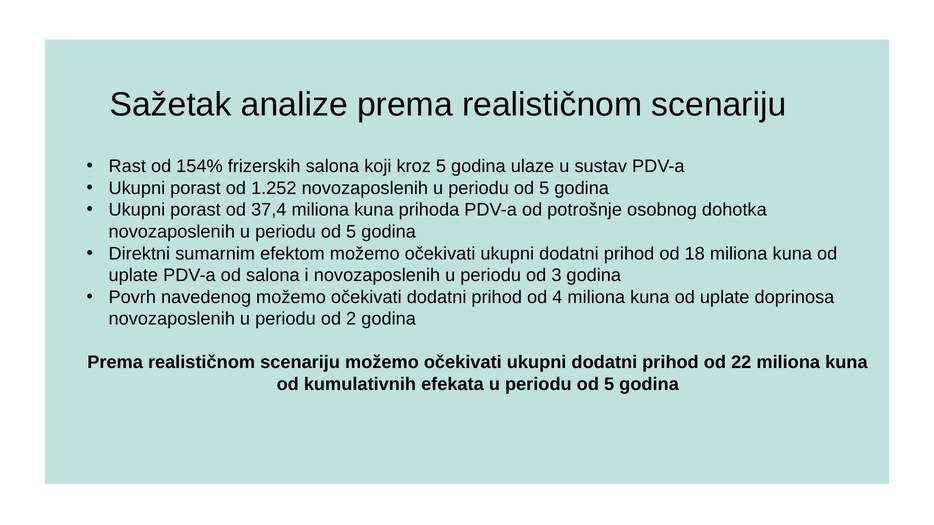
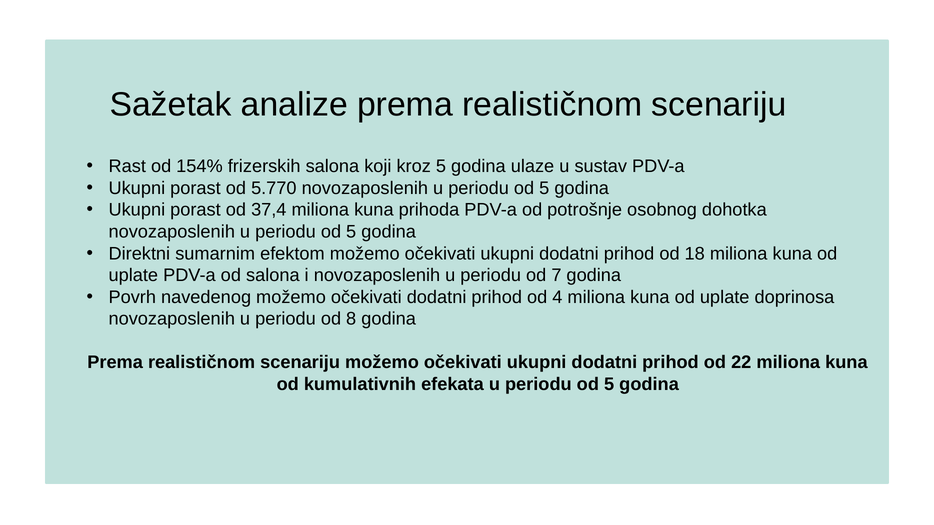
1.252: 1.252 -> 5.770
3: 3 -> 7
2: 2 -> 8
